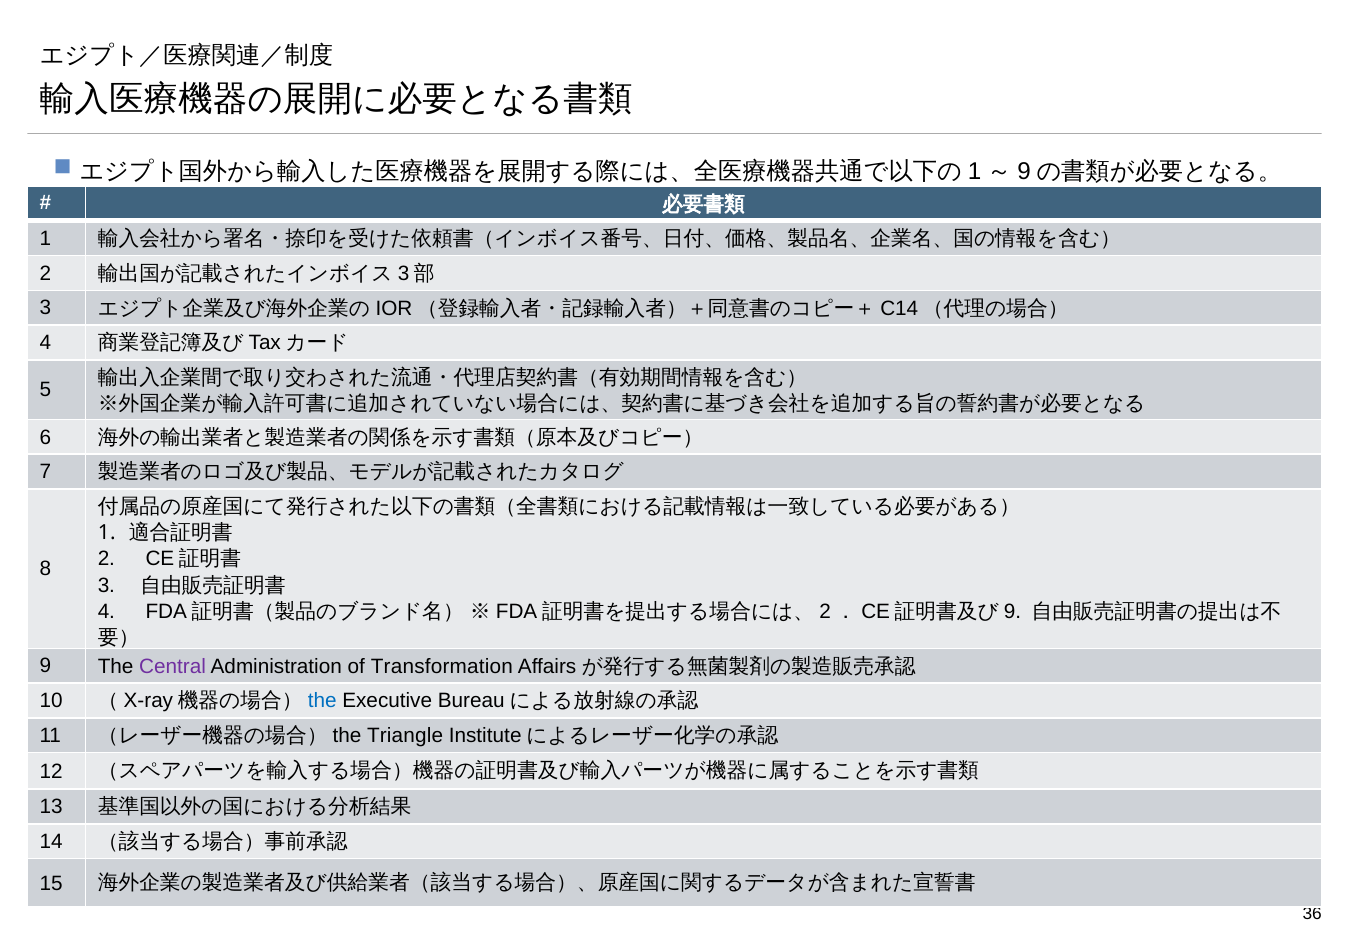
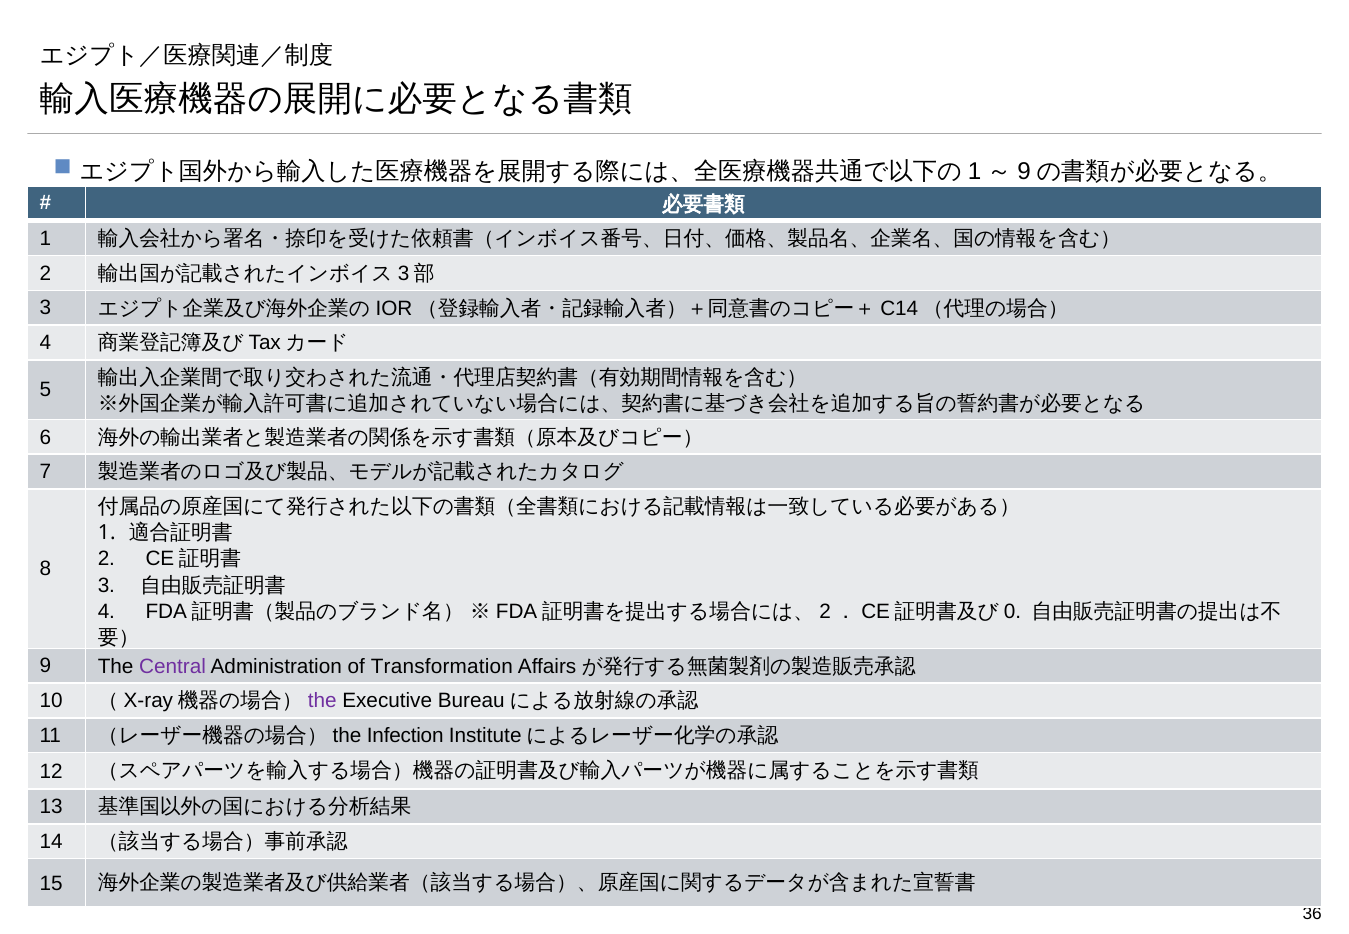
9 at (1013, 611): 9 -> 0
the at (322, 701) colour: blue -> purple
Triangle: Triangle -> Infection
